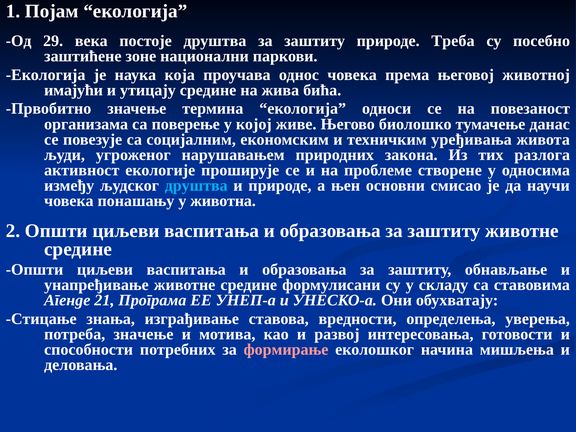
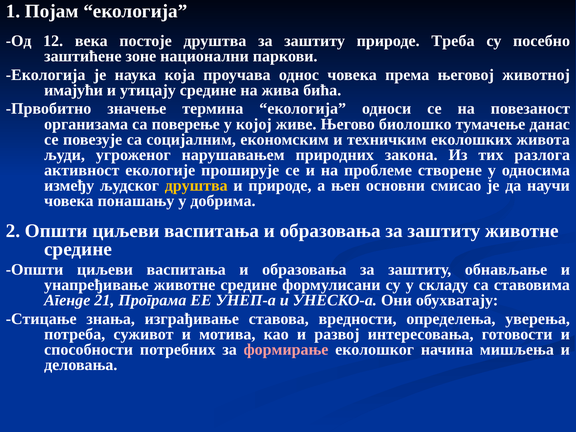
29: 29 -> 12
уређивања: уређивања -> еколошких
друштва at (196, 186) colour: light blue -> yellow
животна: животна -> добрима
потреба значење: значење -> суживот
